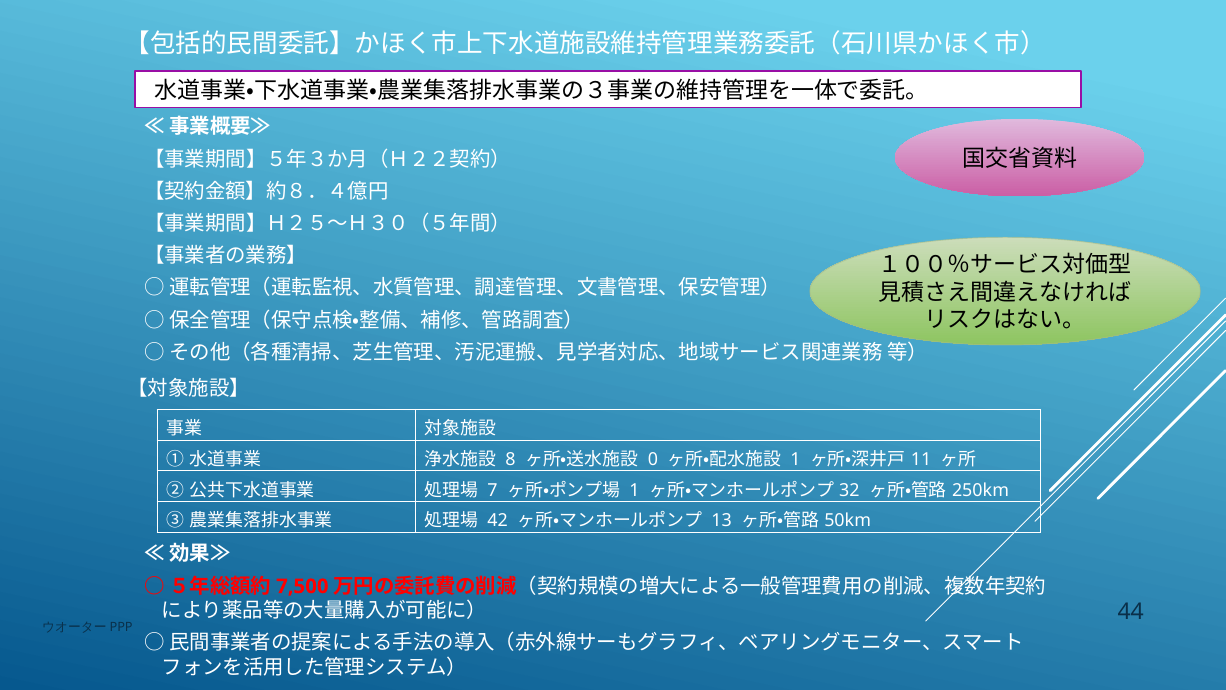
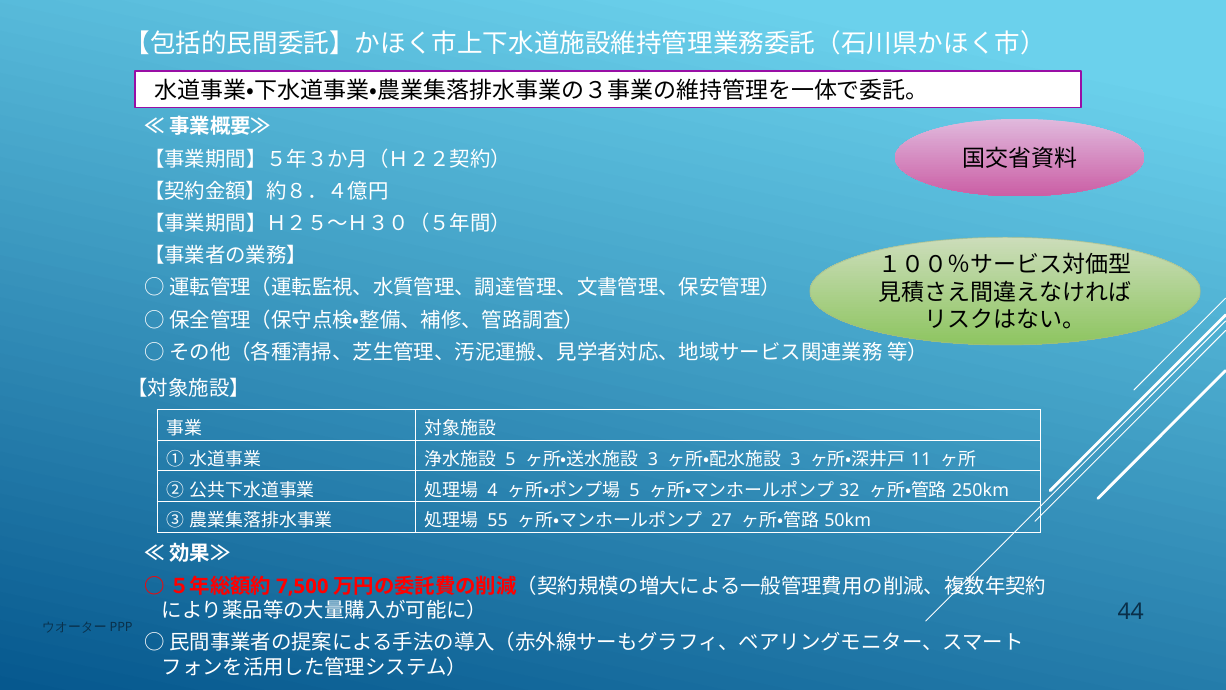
8 at (510, 459): 8 -> 5
0 at (653, 459): 0 -> 3
1 at (795, 459): 1 -> 3
7: 7 -> 4
1 at (635, 490): 1 -> 5
42: 42 -> 55
13: 13 -> 27
